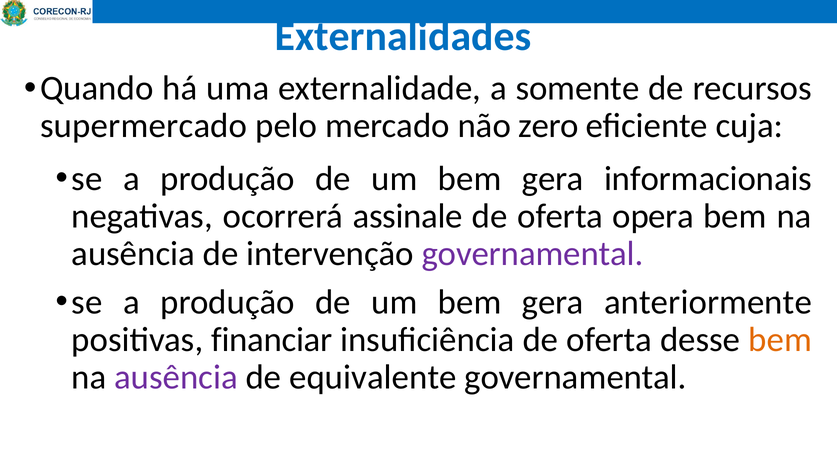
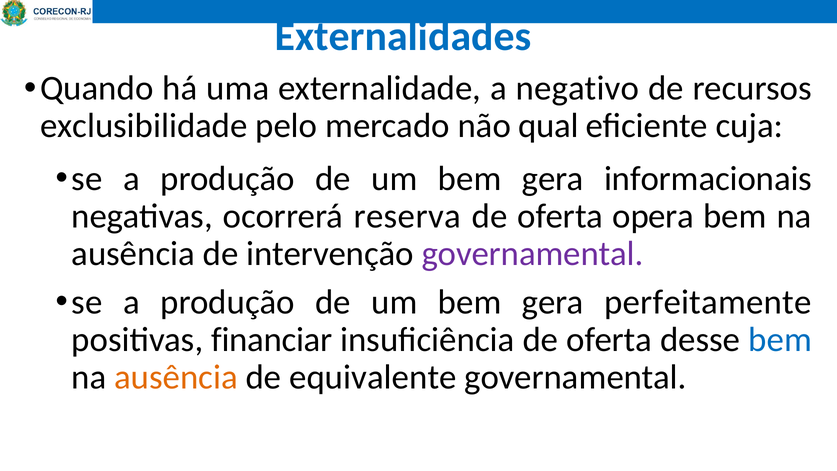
somente: somente -> negativo
supermercado: supermercado -> exclusibilidade
zero: zero -> qual
assinale: assinale -> reserva
anteriormente: anteriormente -> perfeitamente
bem at (780, 340) colour: orange -> blue
ausência at (176, 377) colour: purple -> orange
